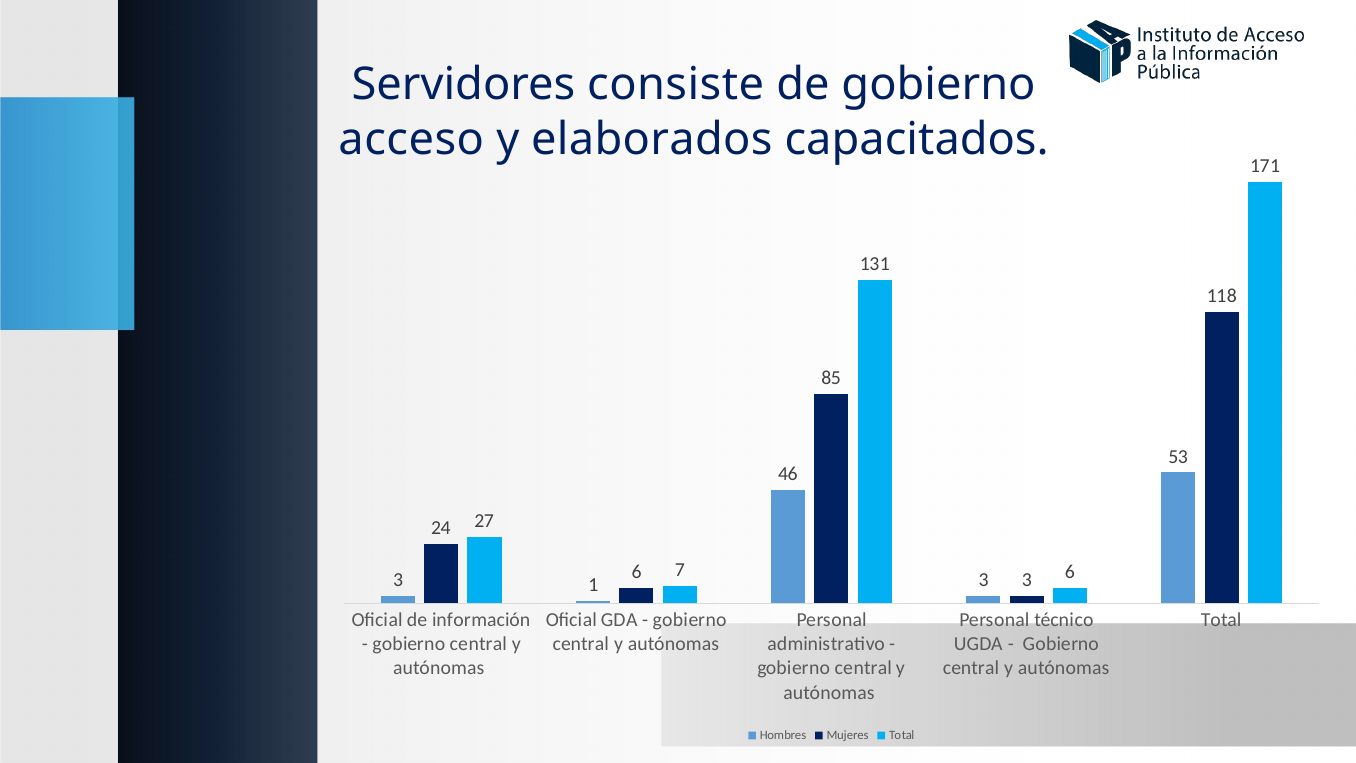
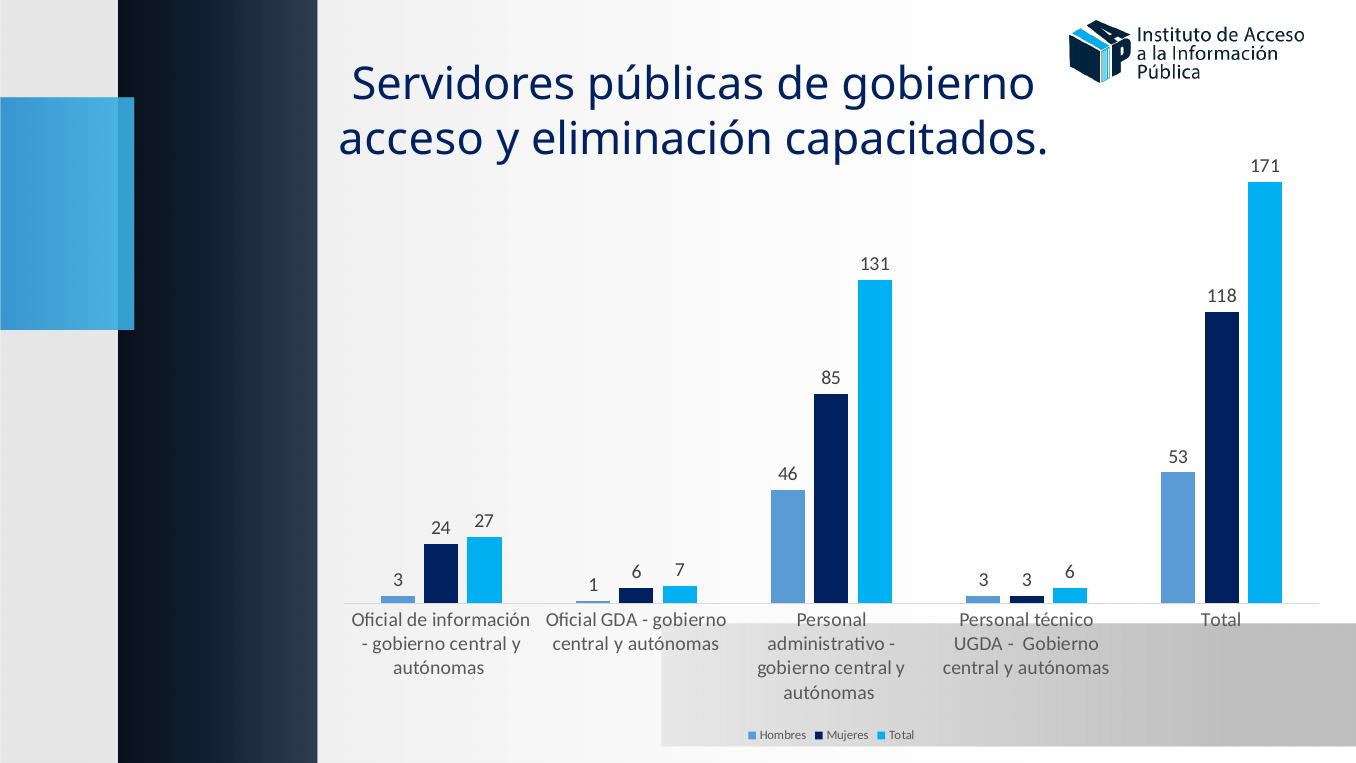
consiste: consiste -> públicas
elaborados: elaborados -> eliminación
